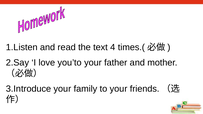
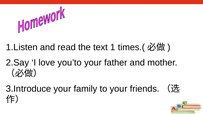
4: 4 -> 1
